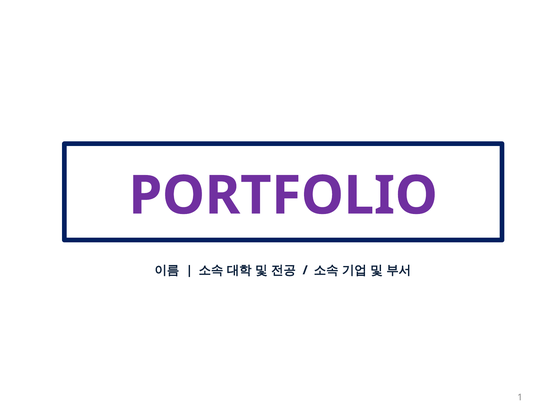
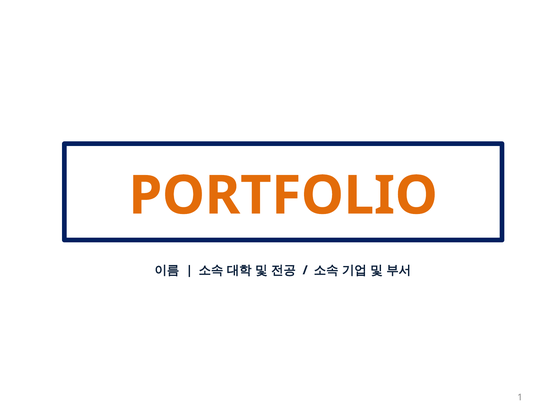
PORTFOLIO colour: purple -> orange
